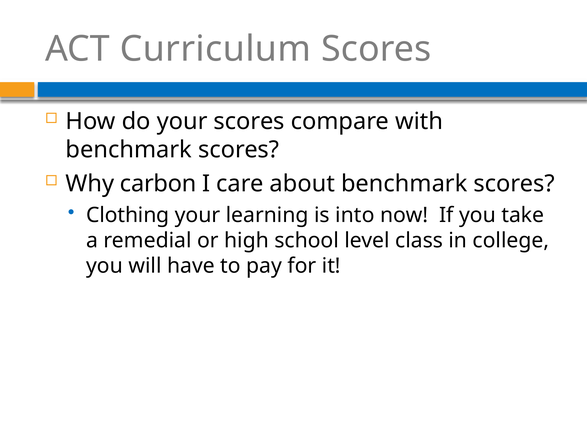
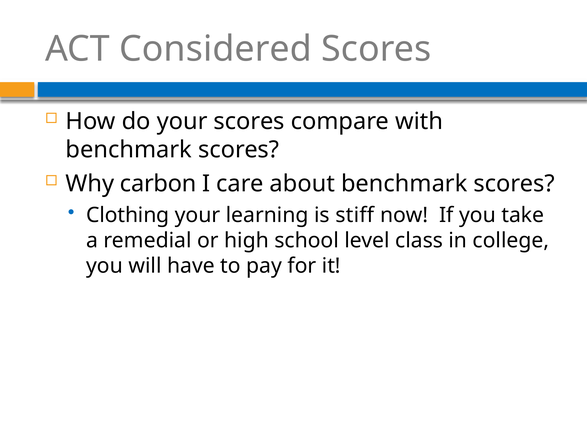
Curriculum: Curriculum -> Considered
into: into -> stiff
